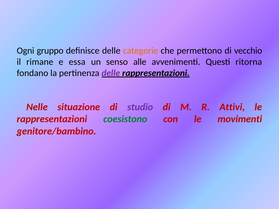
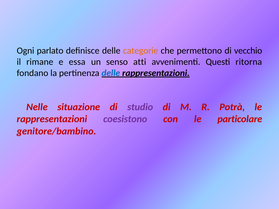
gruppo: gruppo -> parlato
alle: alle -> atti
delle at (111, 73) colour: purple -> blue
Attivi: Attivi -> Potrà
coesistono colour: green -> purple
movimenti: movimenti -> particolare
